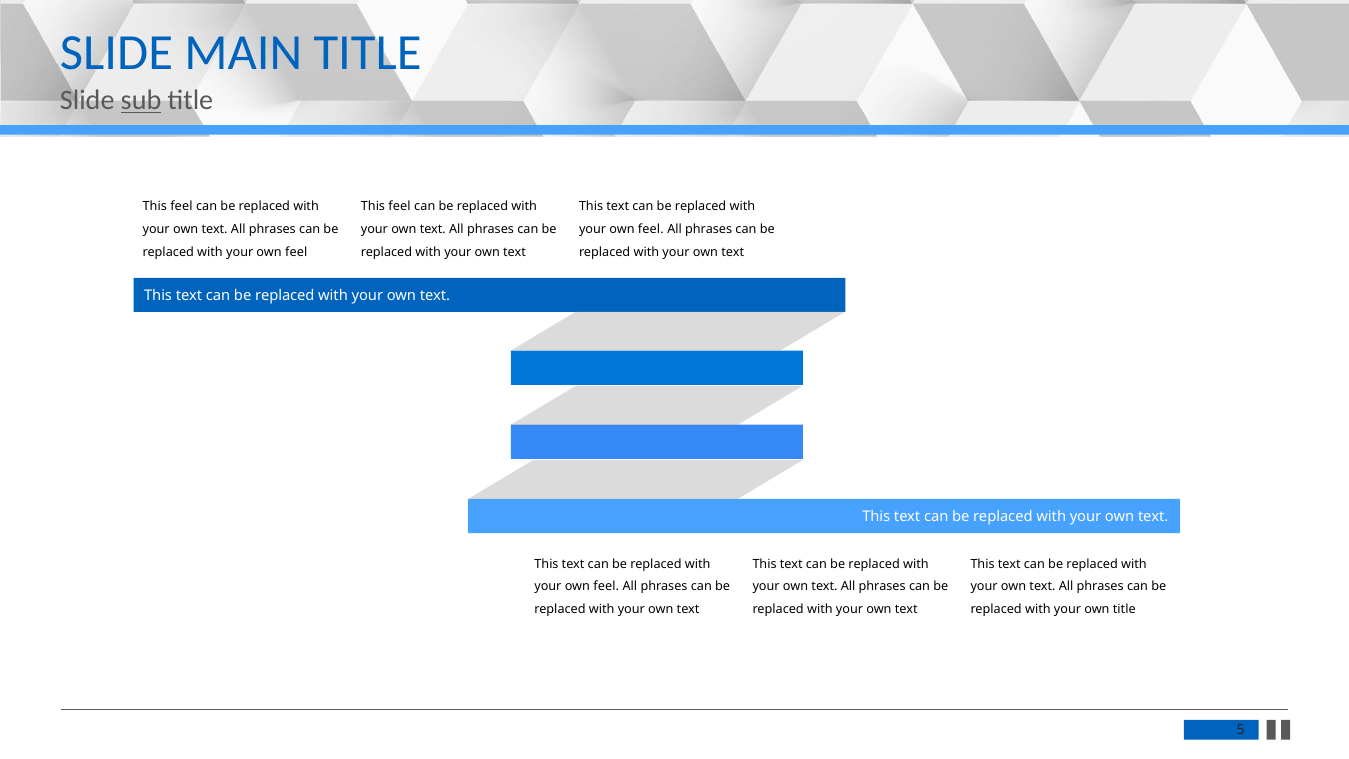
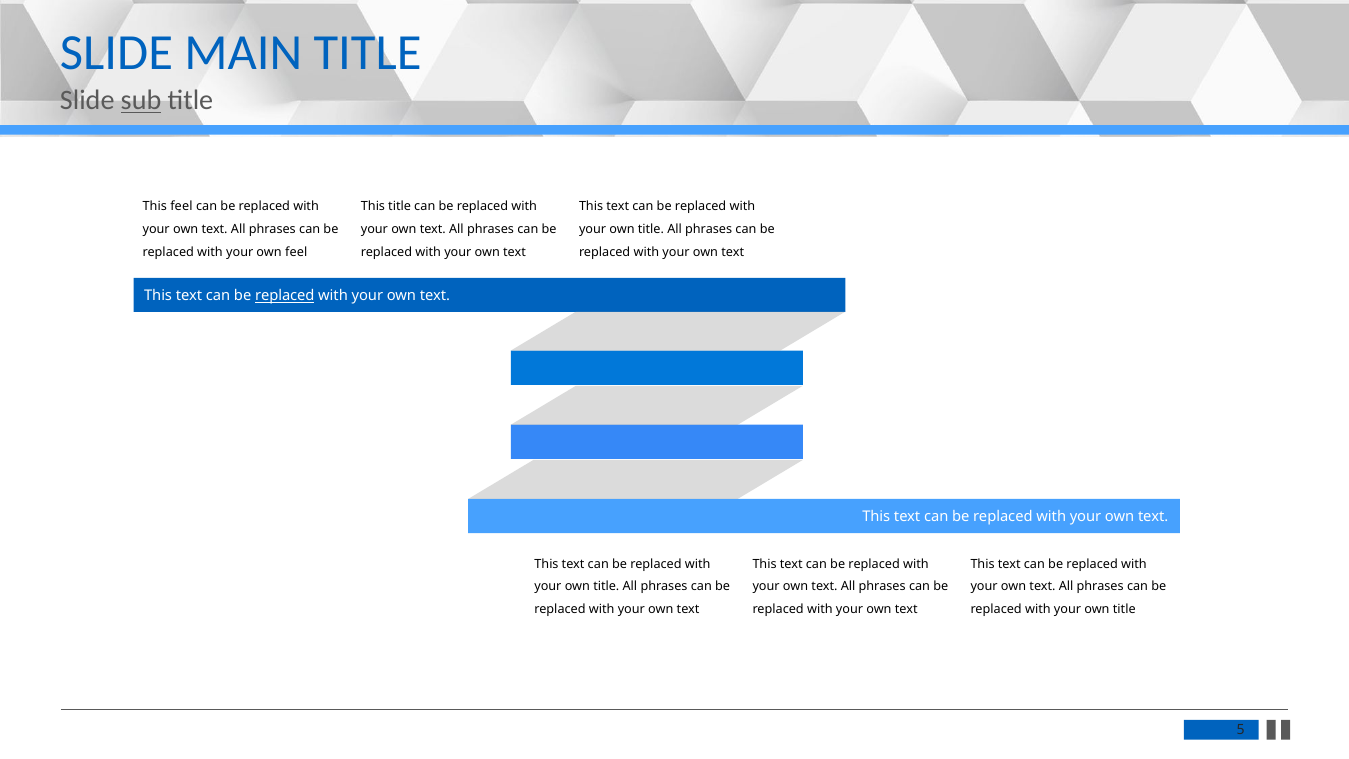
feel at (400, 206): feel -> title
feel at (651, 229): feel -> title
replaced at (285, 296) underline: none -> present
feel at (606, 587): feel -> title
